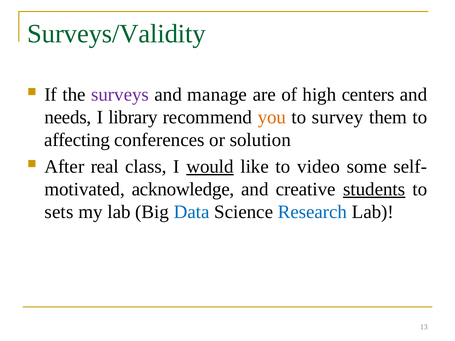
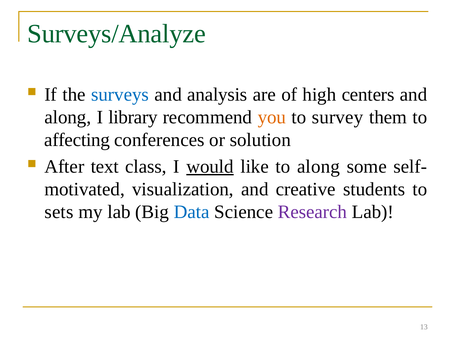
Surveys/Validity: Surveys/Validity -> Surveys/Analyze
surveys colour: purple -> blue
manage: manage -> analysis
needs at (68, 117): needs -> along
real: real -> text
to video: video -> along
acknowledge: acknowledge -> visualization
students underline: present -> none
Research colour: blue -> purple
